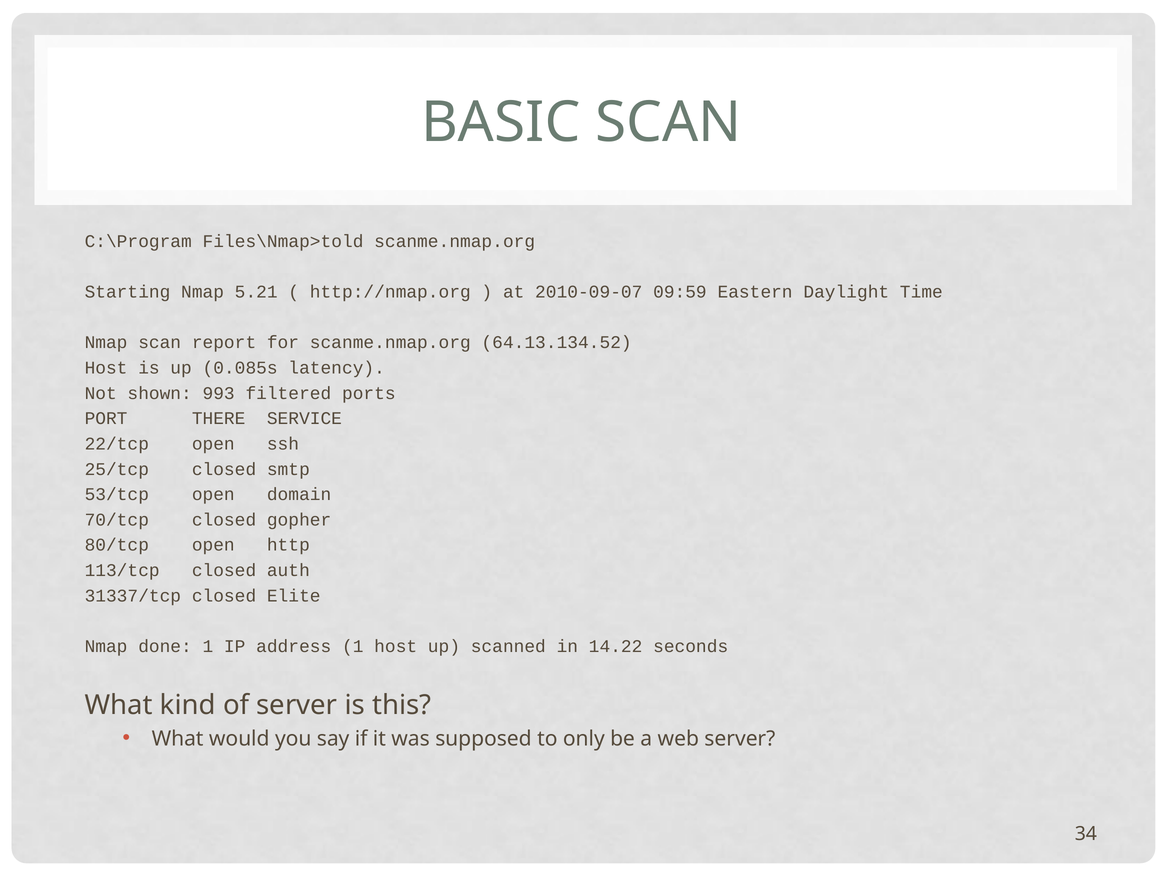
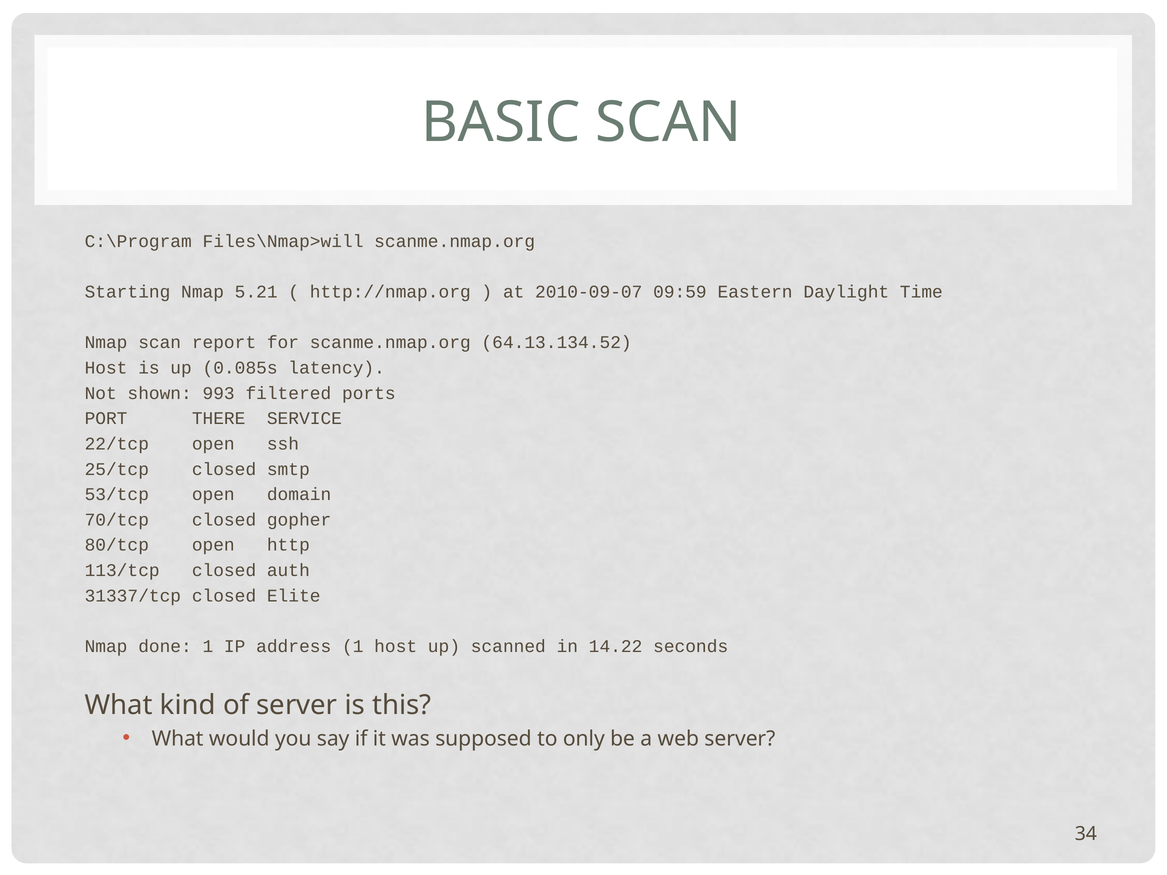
Files\Nmap>told: Files\Nmap>told -> Files\Nmap>will
